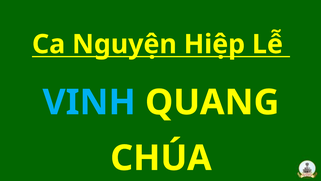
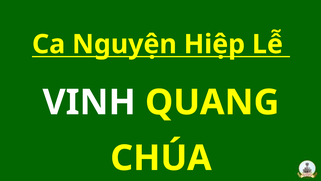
VINH colour: light blue -> white
